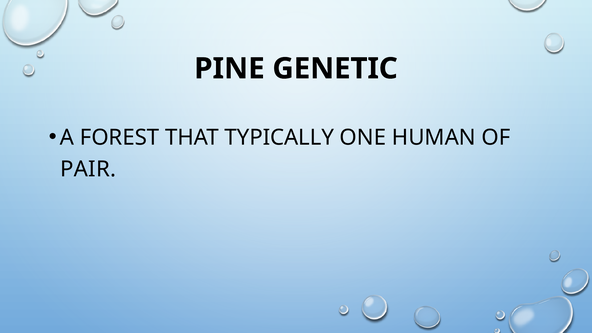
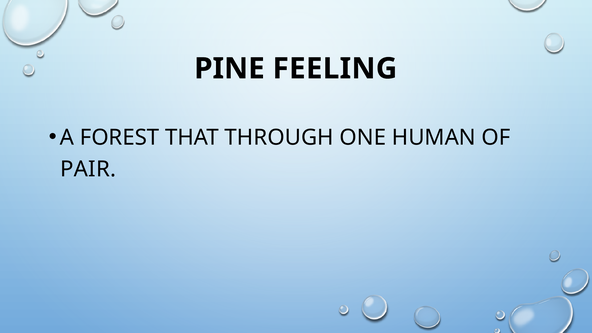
GENETIC: GENETIC -> FEELING
TYPICALLY: TYPICALLY -> THROUGH
